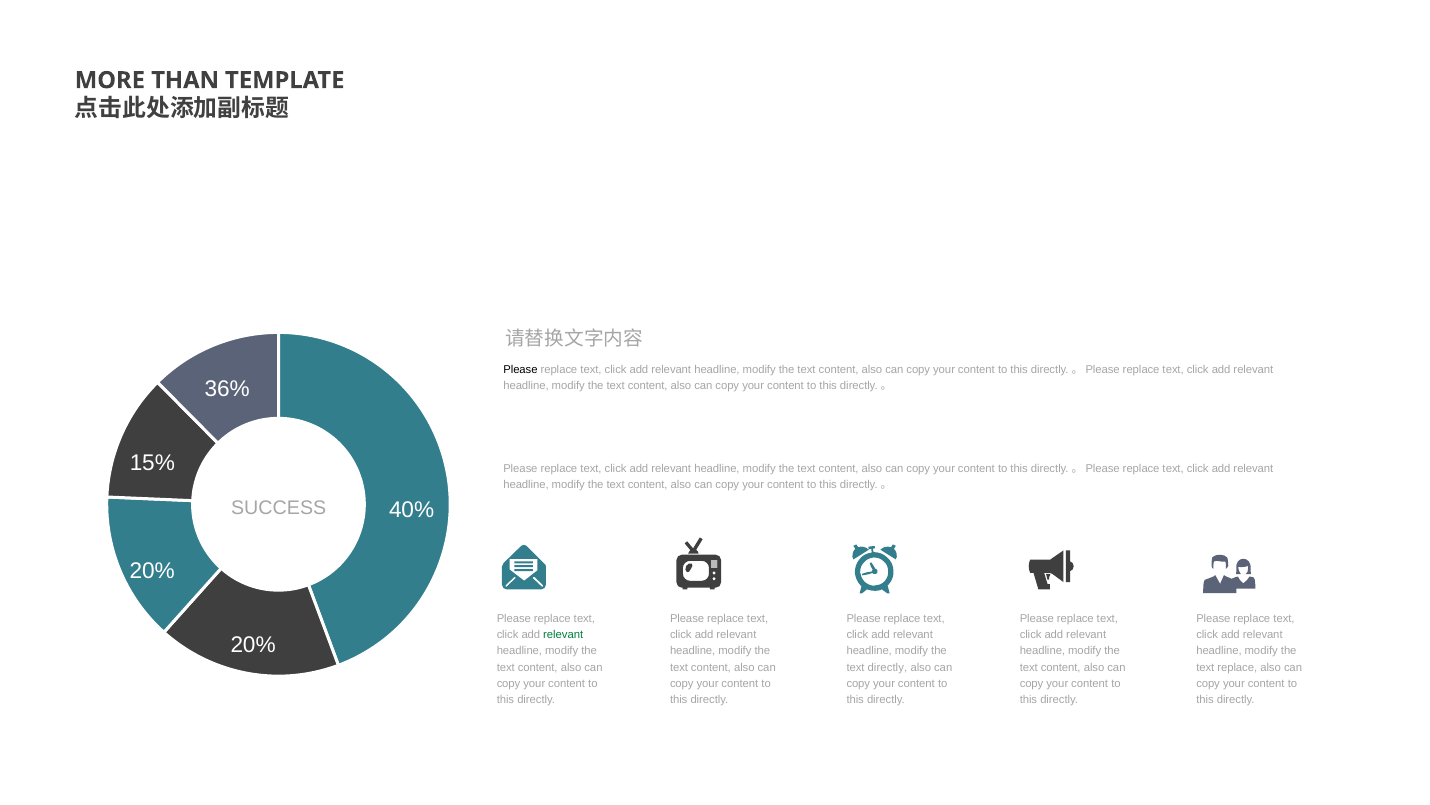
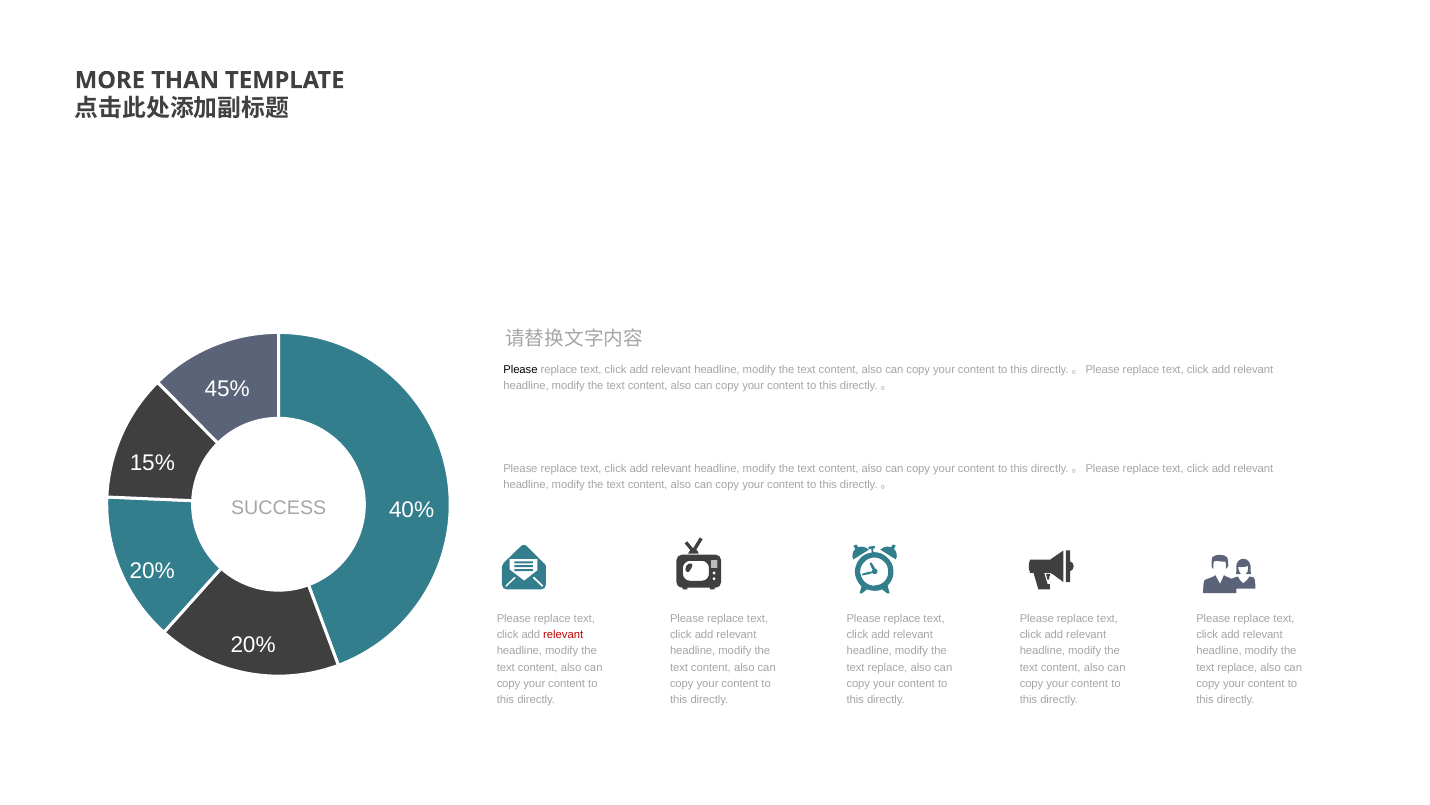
36%: 36% -> 45%
relevant at (563, 634) colour: green -> red
directly at (887, 667): directly -> replace
